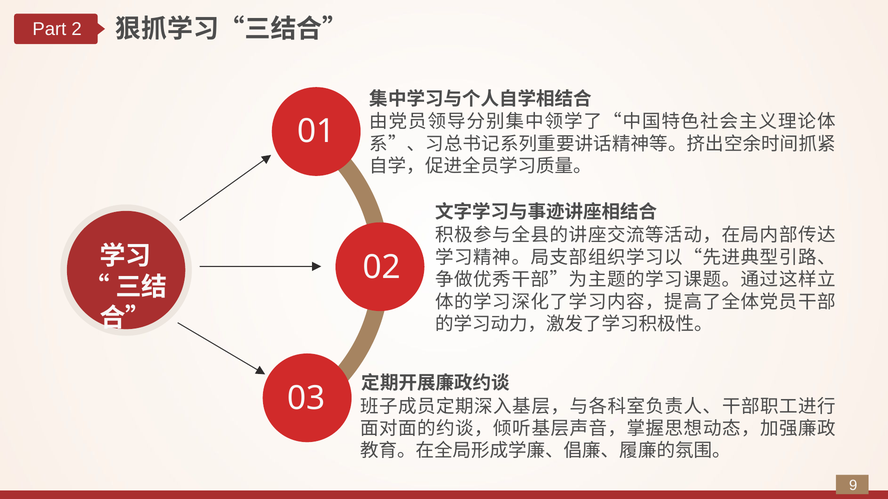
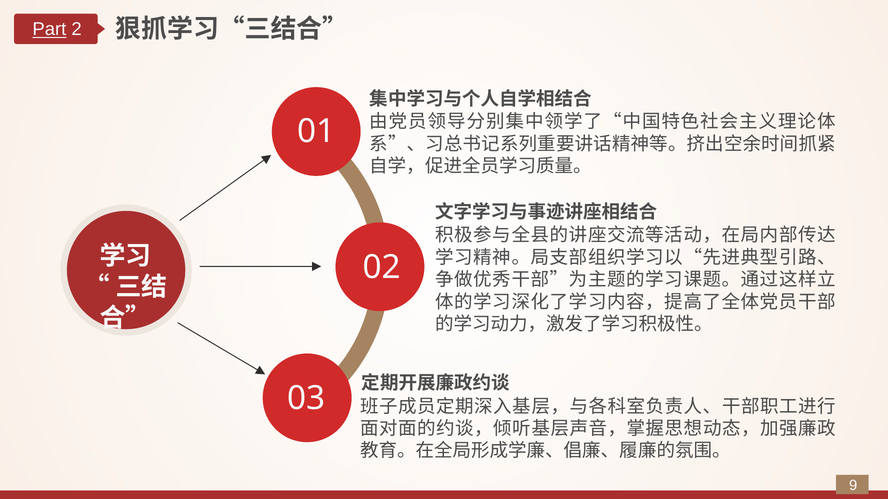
Part underline: none -> present
